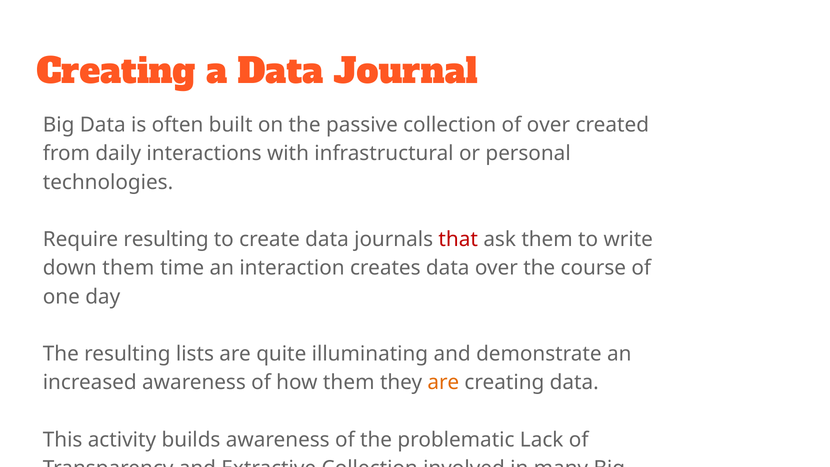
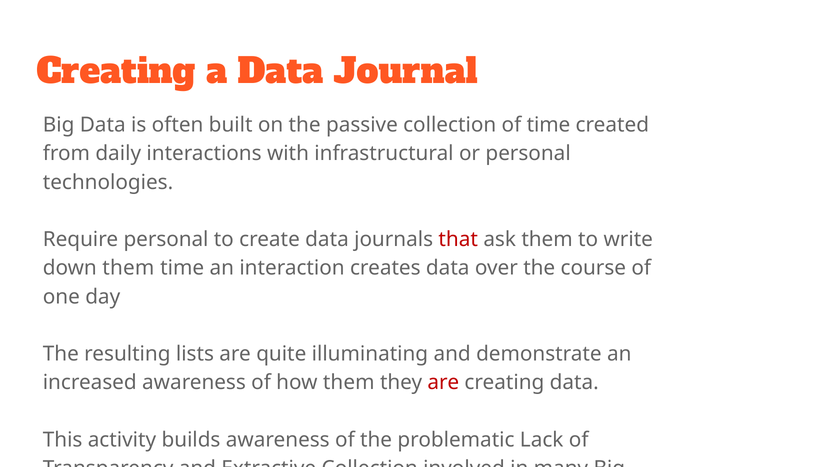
of over: over -> time
Require resulting: resulting -> personal
are at (443, 383) colour: orange -> red
